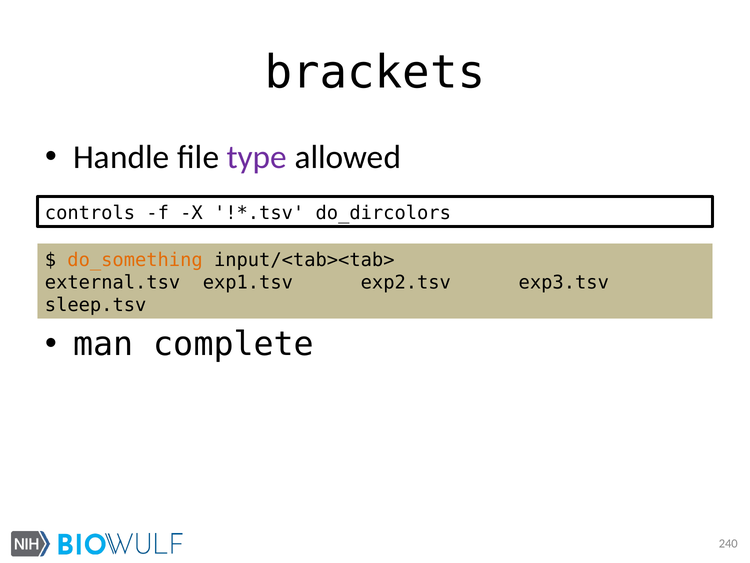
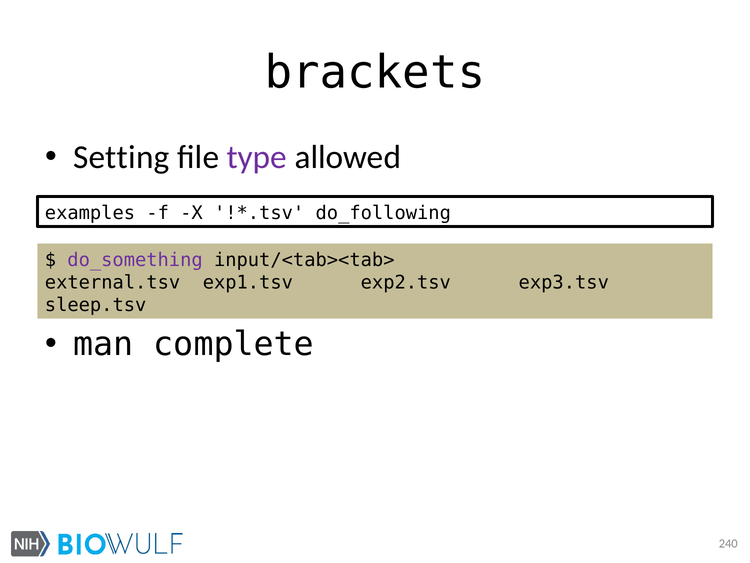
Handle: Handle -> Setting
controls: controls -> examples
do_dircolors: do_dircolors -> do_following
do_something colour: orange -> purple
